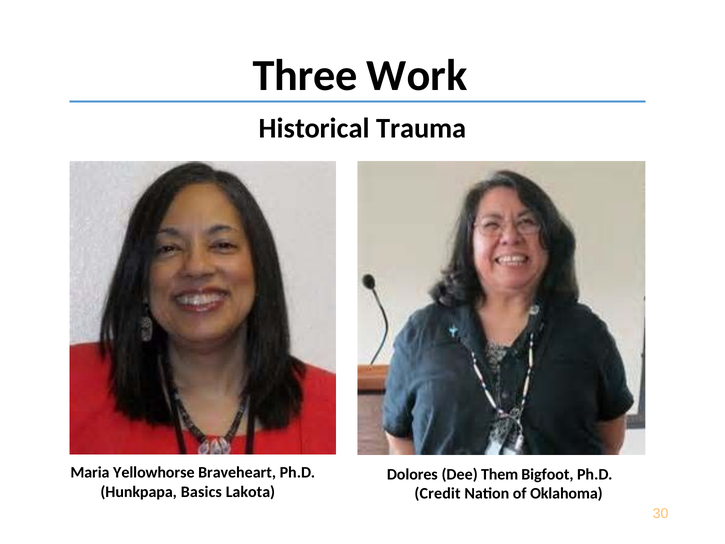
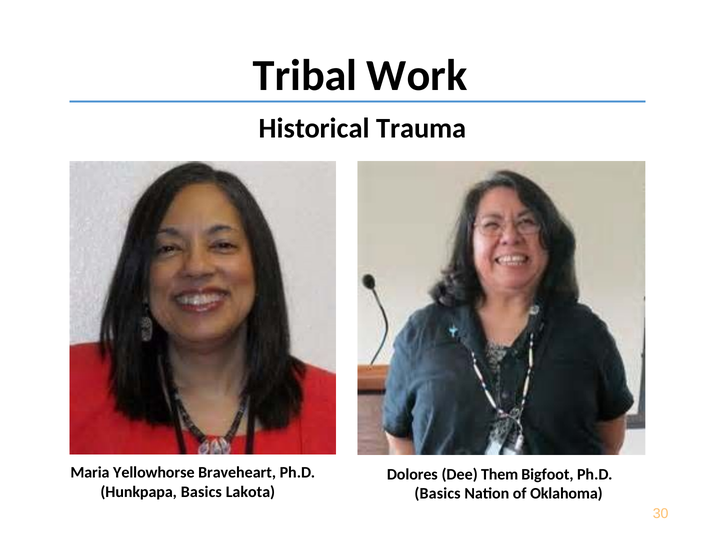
Three: Three -> Tribal
Credit at (438, 493): Credit -> Basics
